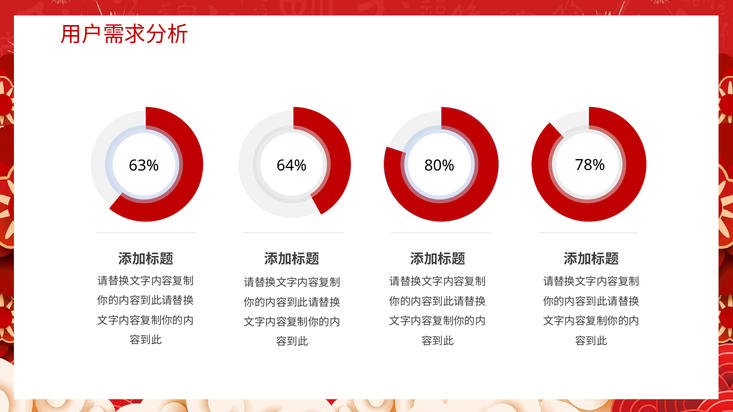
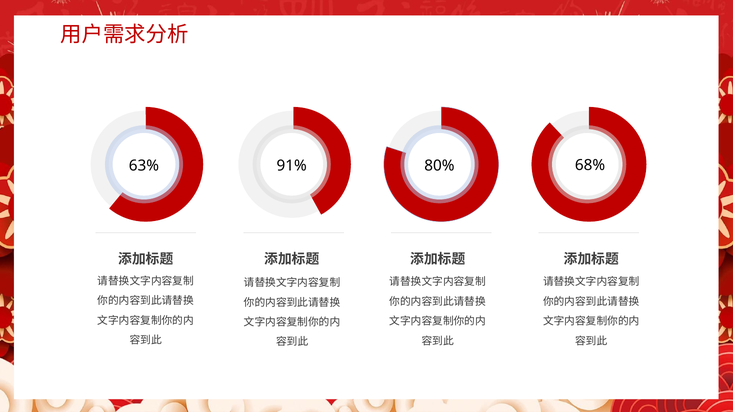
64%: 64% -> 91%
78%: 78% -> 68%
